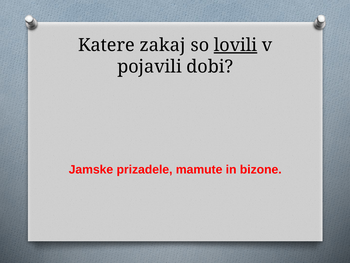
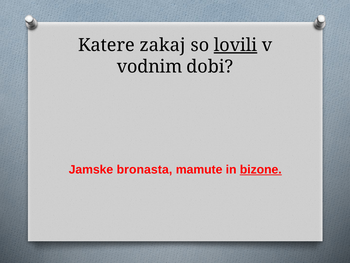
pojavili: pojavili -> vodnim
prizadele: prizadele -> bronasta
bizone underline: none -> present
